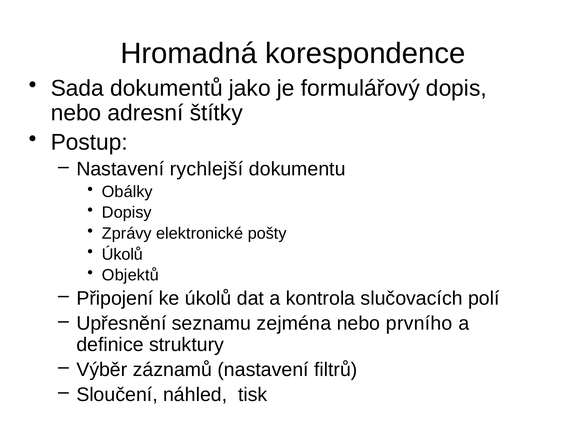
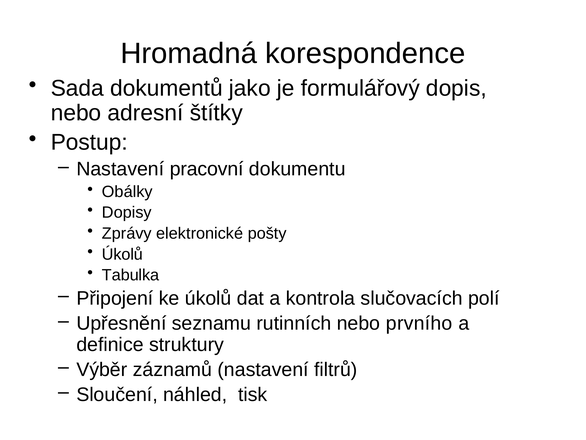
rychlejší: rychlejší -> pracovní
Objektů: Objektů -> Tabulka
zejména: zejména -> rutinních
